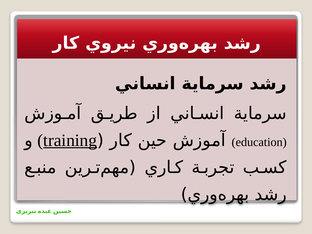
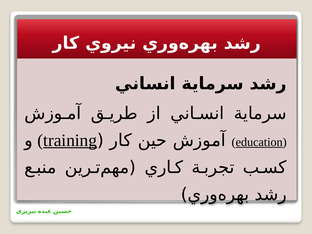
education underline: none -> present
